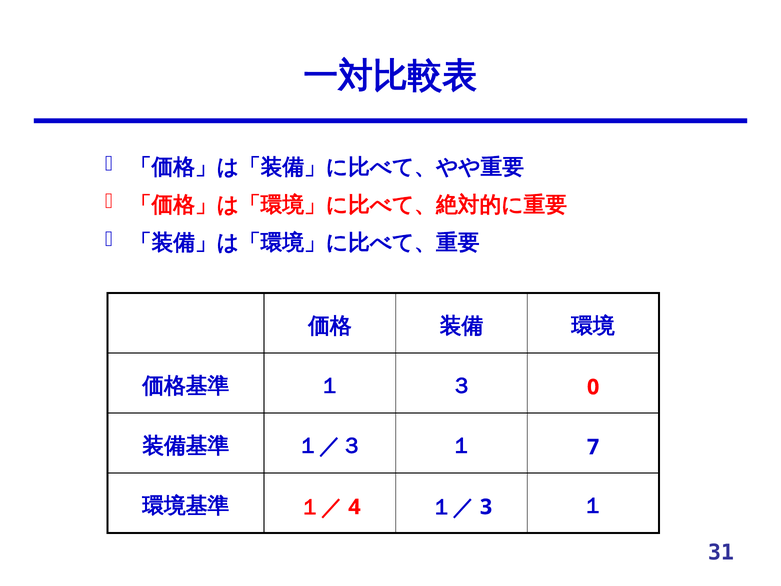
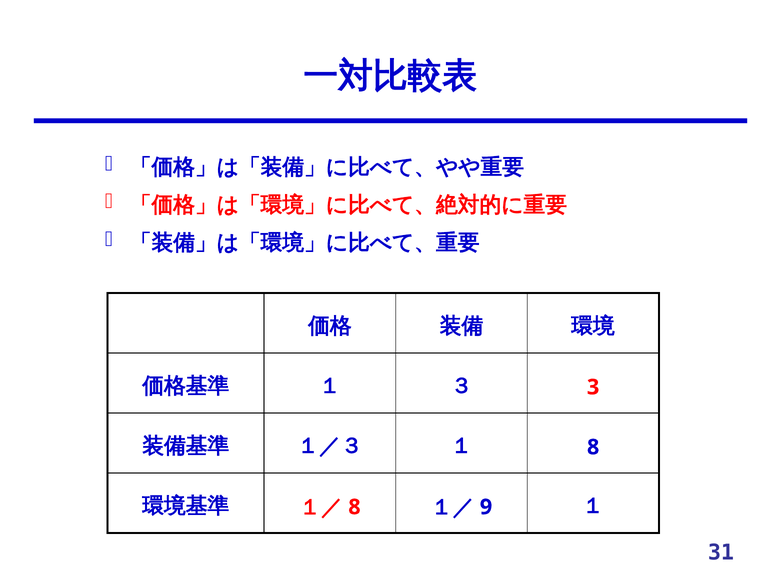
0: 0 -> 3
１ 7: 7 -> 8
4 at (354, 507): 4 -> 8
3: 3 -> 9
